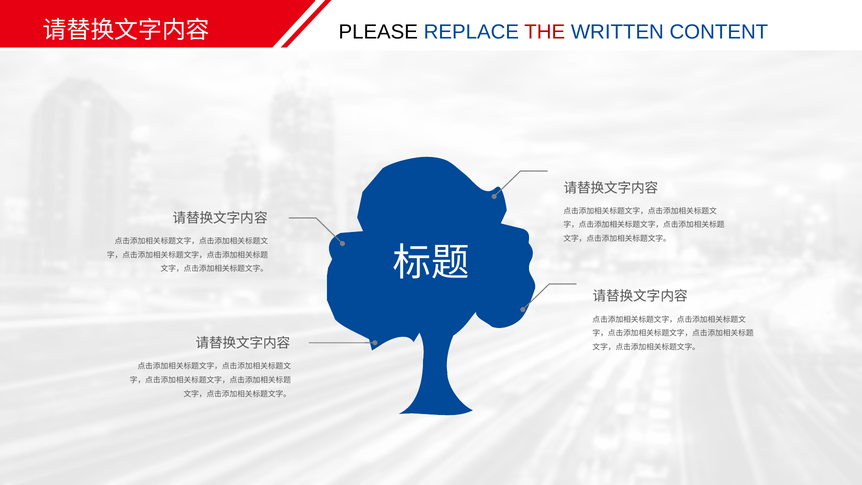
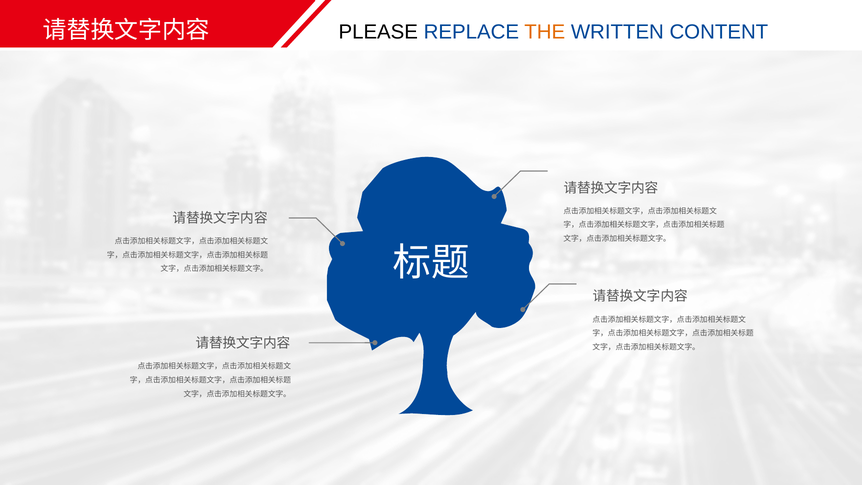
THE colour: red -> orange
